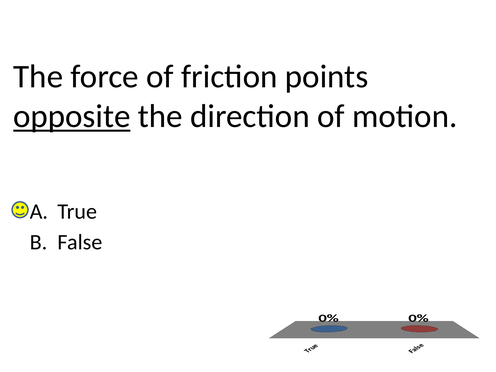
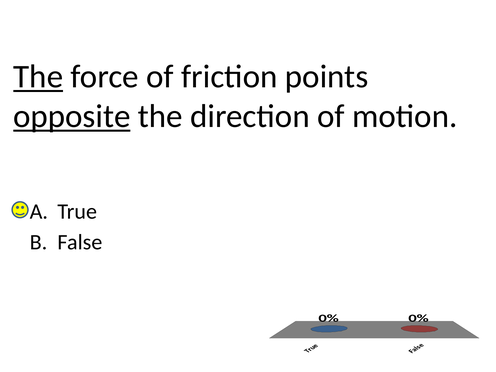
The at (38, 77) underline: none -> present
